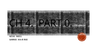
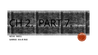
4: 4 -> 2
0: 0 -> 7
